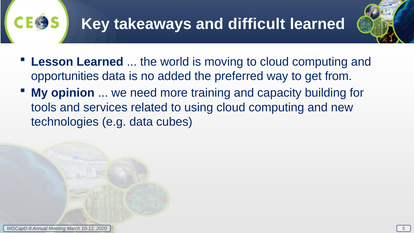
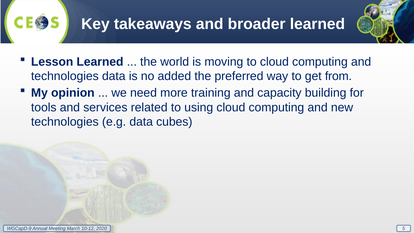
difficult: difficult -> broader
opportunities at (65, 76): opportunities -> technologies
